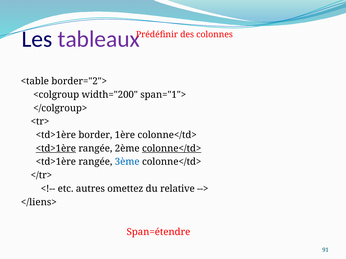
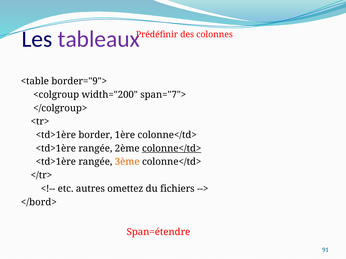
border="2">: border="2"> -> border="9">
span="1">: span="1"> -> span="7">
<td>1ère at (56, 149) underline: present -> none
3ème colour: blue -> orange
relative: relative -> fichiers
</liens>: </liens> -> </bord>
